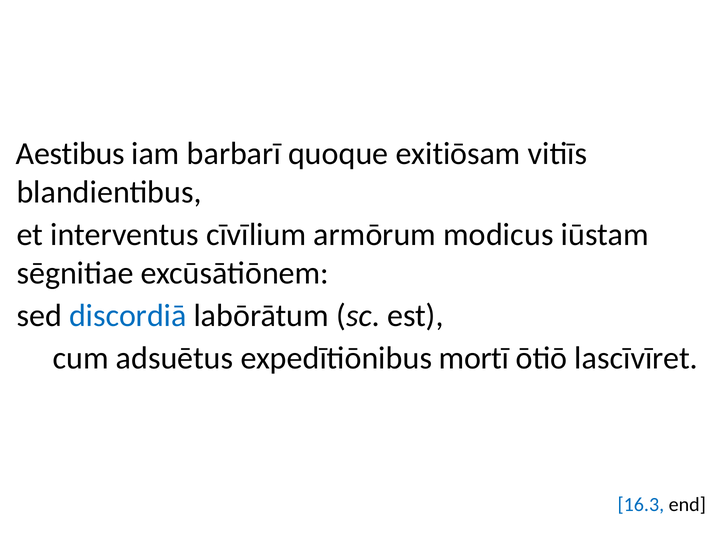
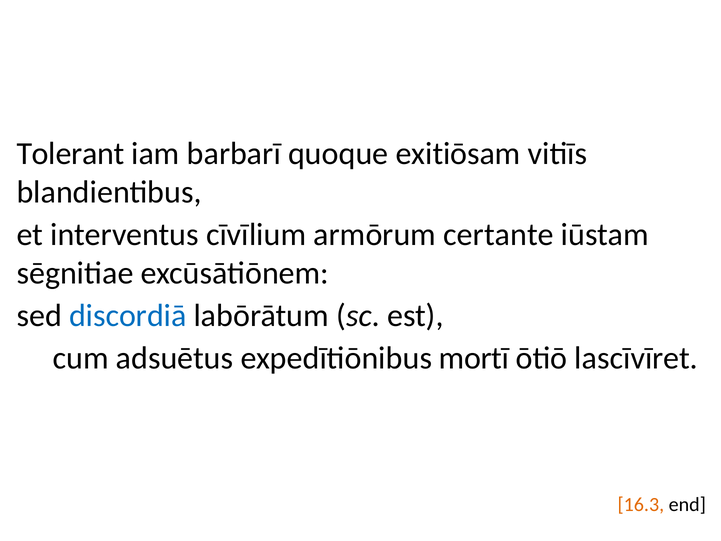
Aestibus: Aestibus -> Tolerant
modicus: modicus -> certante
16.3 colour: blue -> orange
